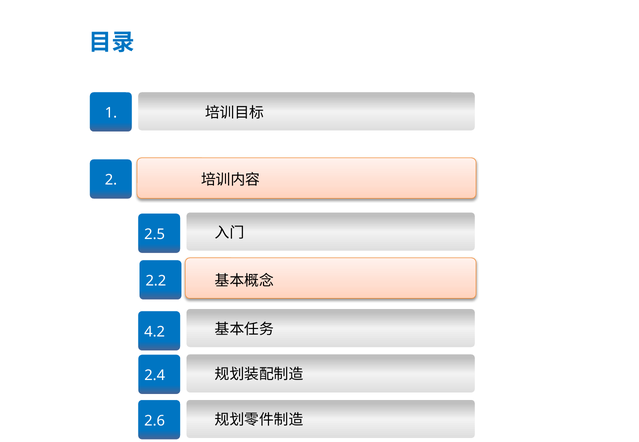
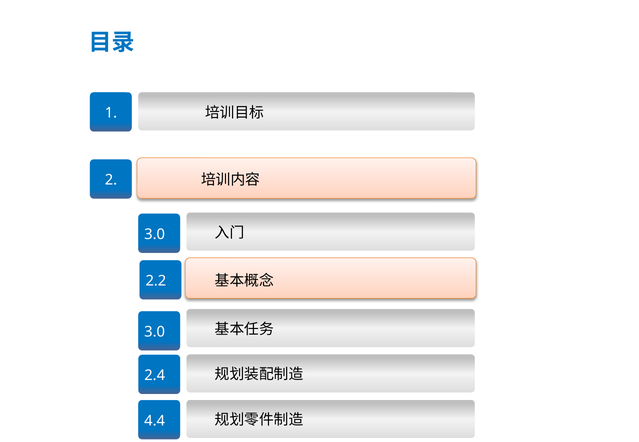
2.5 at (155, 234): 2.5 -> 3.0
4.2 at (155, 332): 4.2 -> 3.0
2.6: 2.6 -> 4.4
